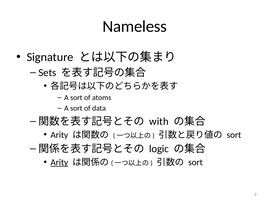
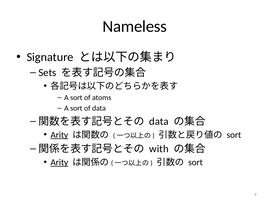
with at (159, 122): with -> data
Arity at (59, 135) underline: none -> present
logic: logic -> with
